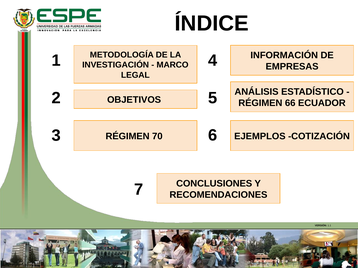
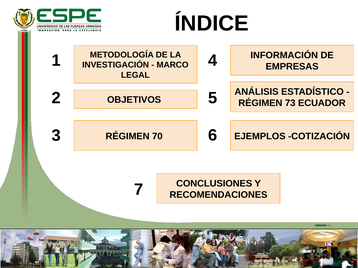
66: 66 -> 73
